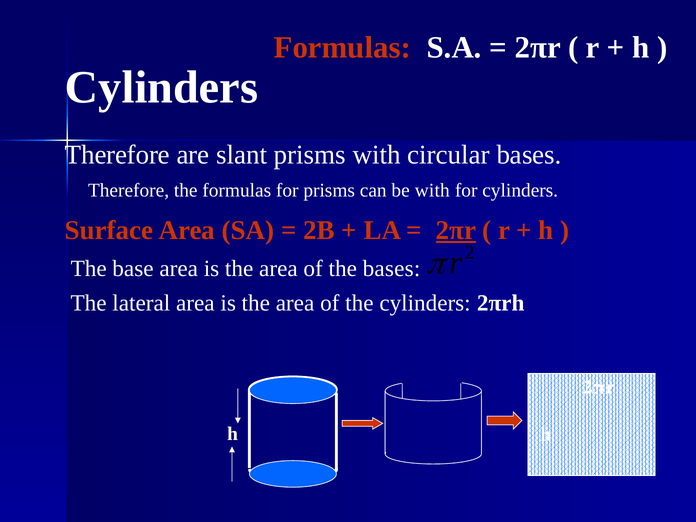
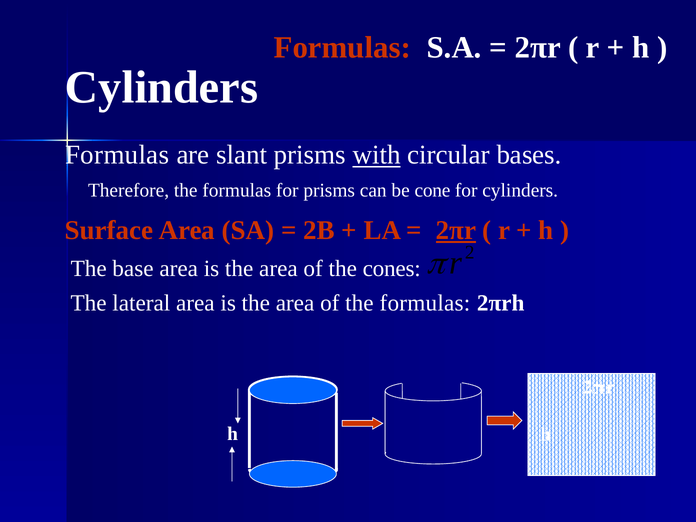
Therefore at (117, 155): Therefore -> Formulas
with at (377, 155) underline: none -> present
be with: with -> cone
the bases: bases -> cones
of the cylinders: cylinders -> formulas
